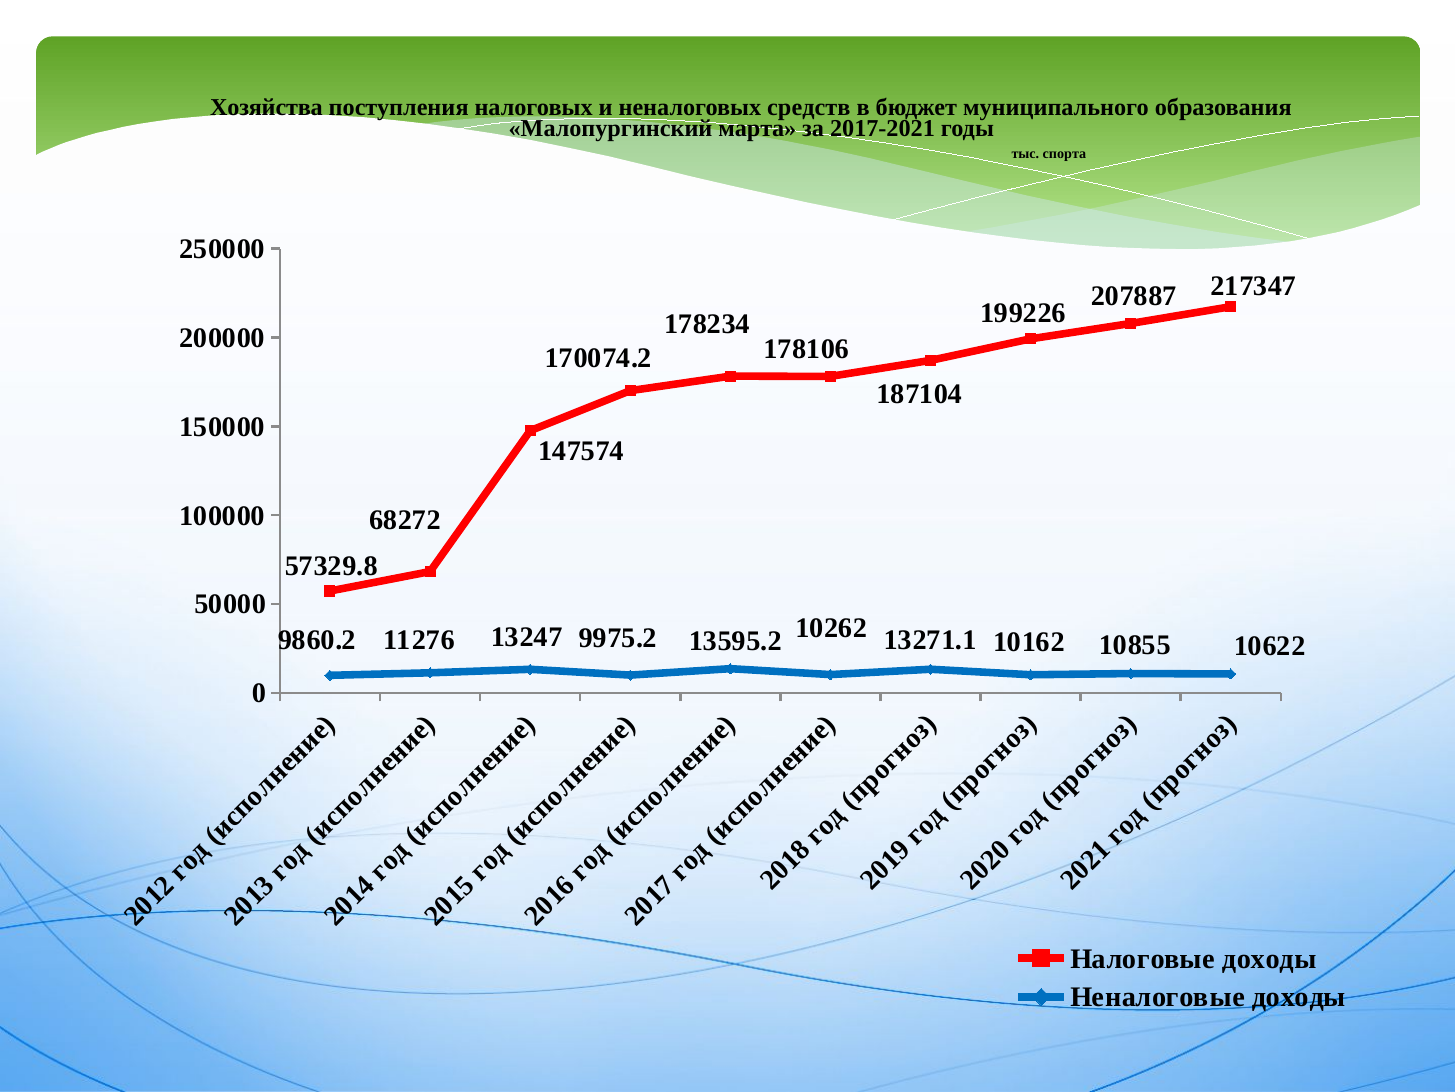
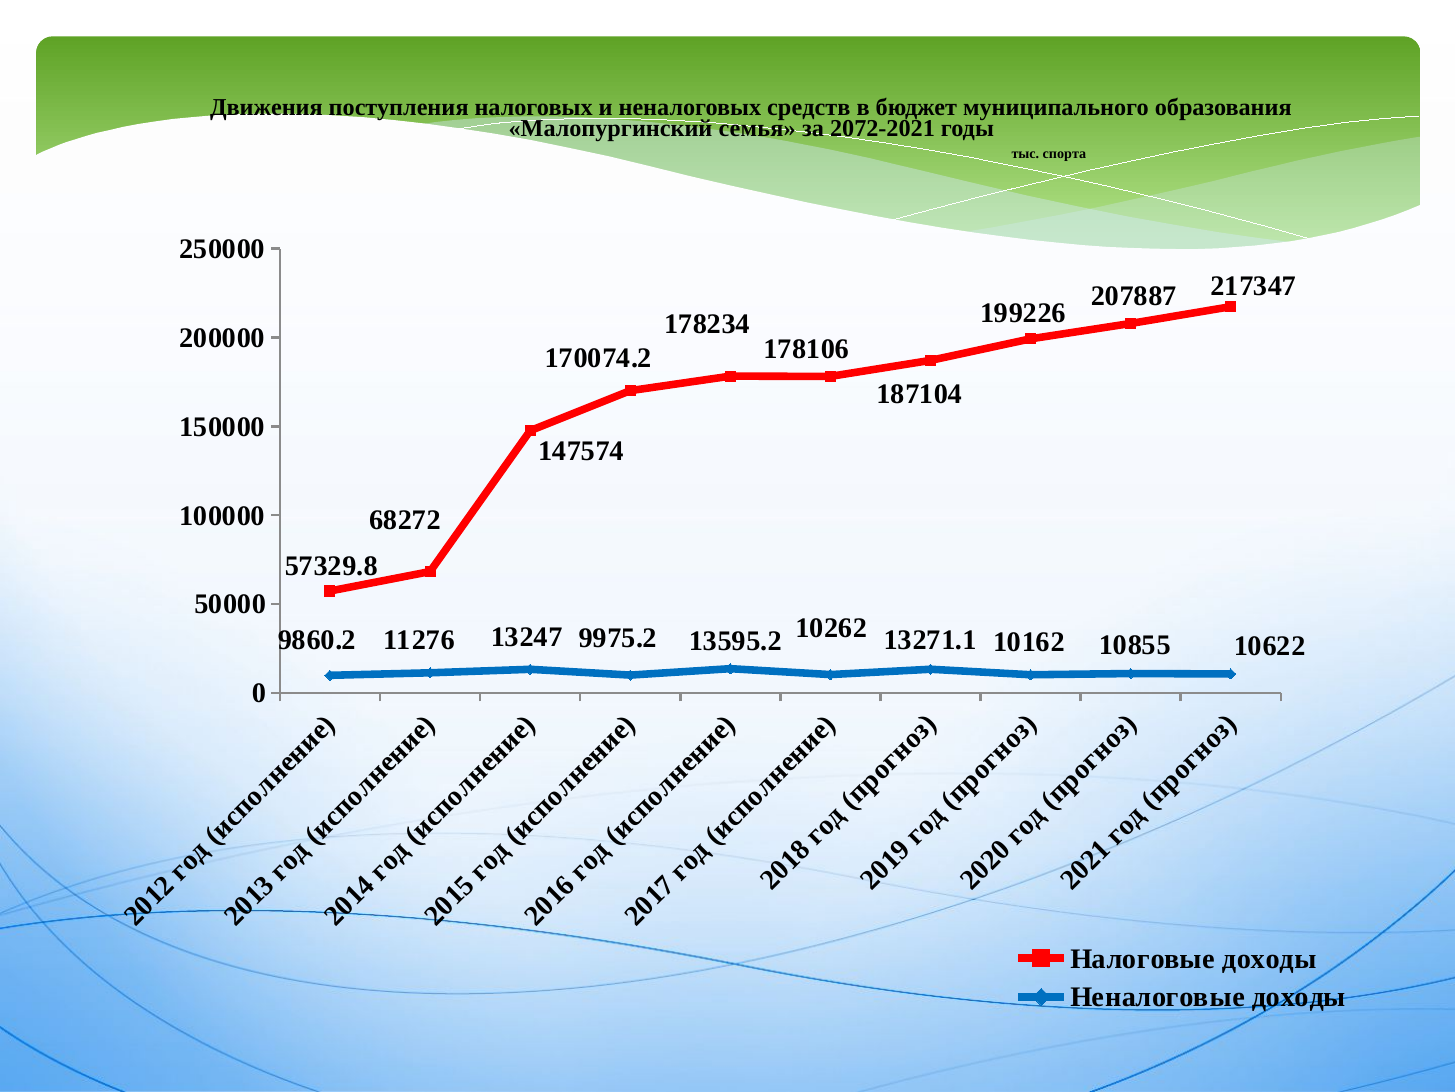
Хозяйства: Хозяйства -> Движения
марта: марта -> семья
2017-2021: 2017-2021 -> 2072-2021
